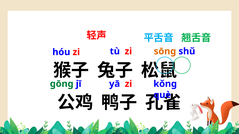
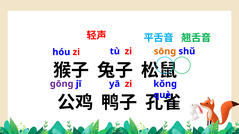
ɡōnɡ colour: green -> purple
